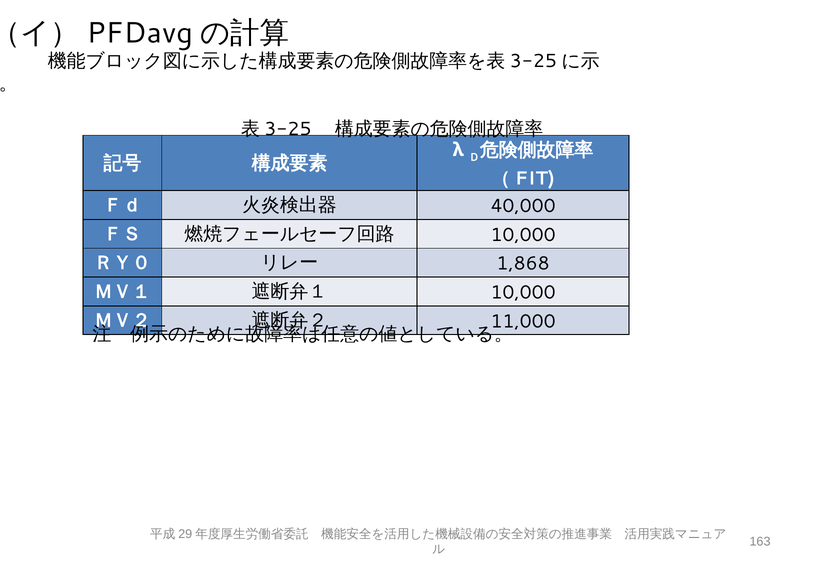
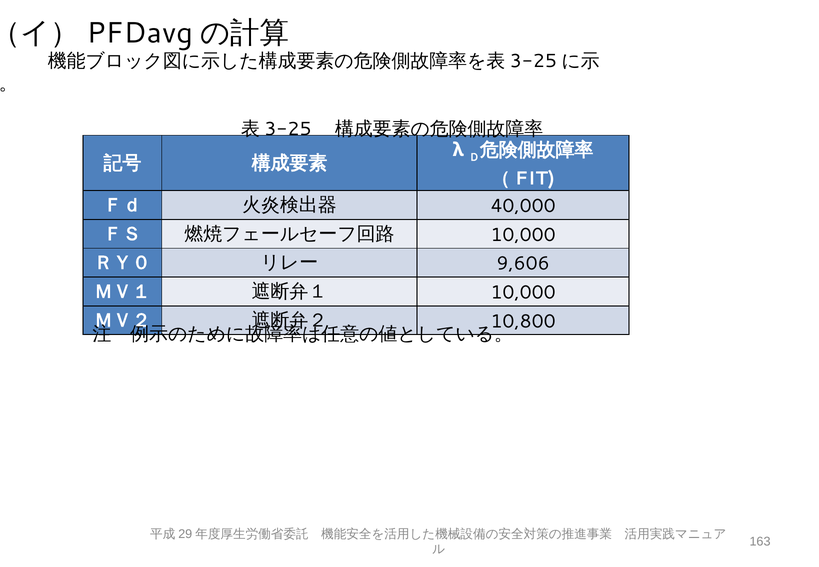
1,868: 1,868 -> 9,606
11,000: 11,000 -> 10,800
